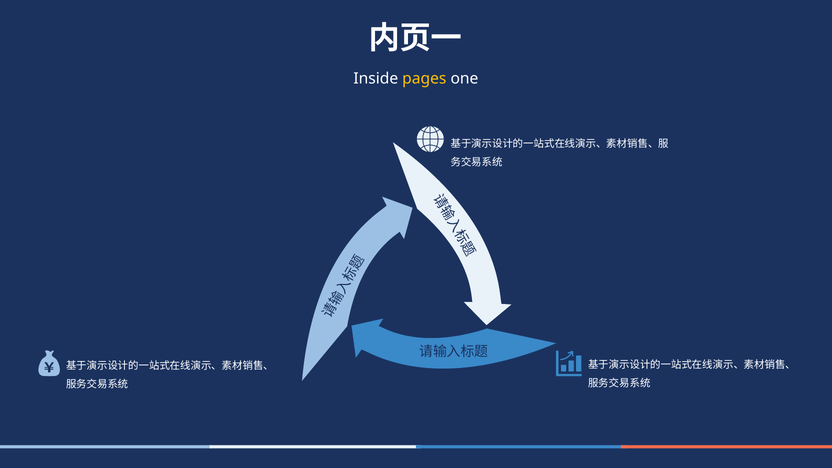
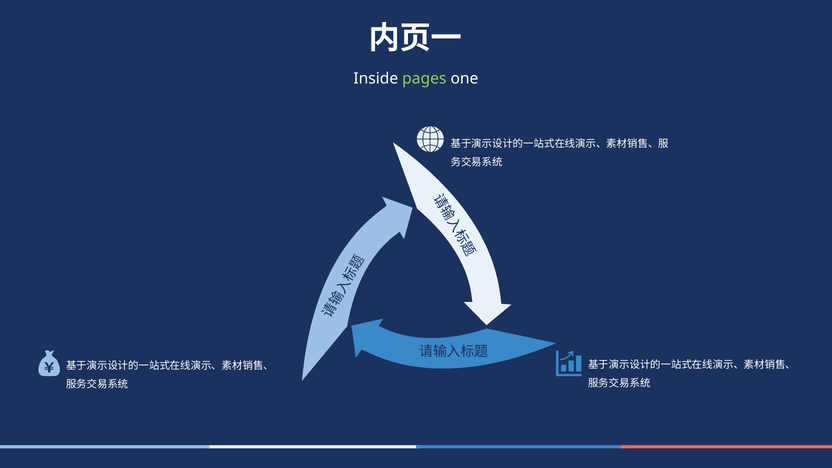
pages colour: yellow -> light green
